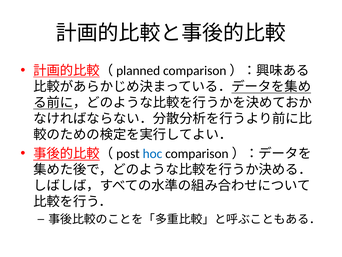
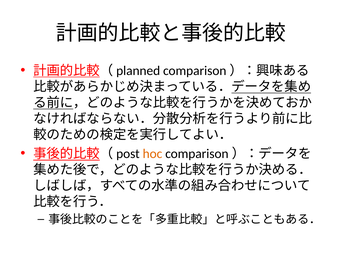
hoc colour: blue -> orange
